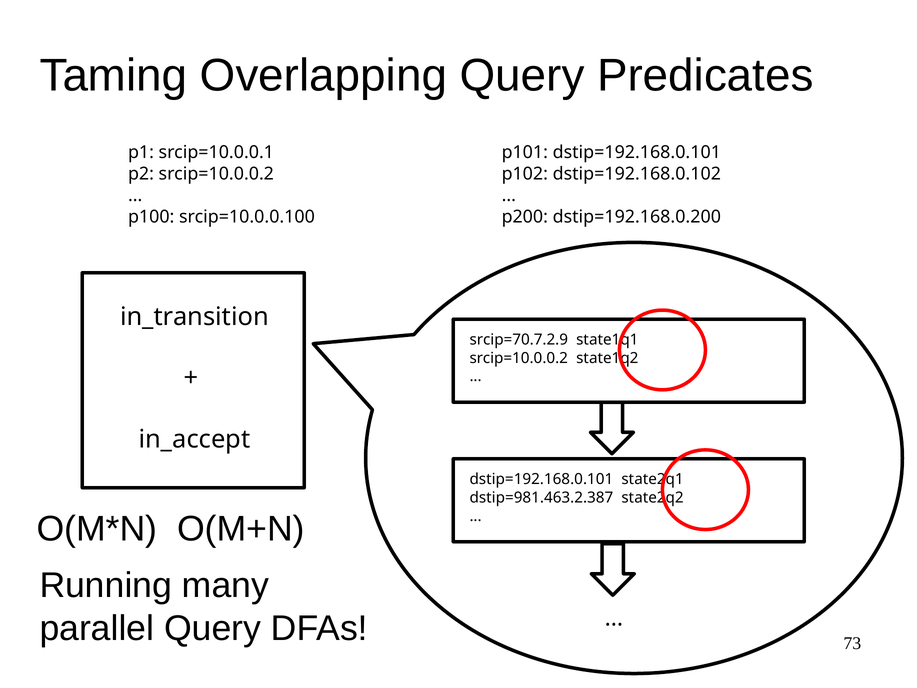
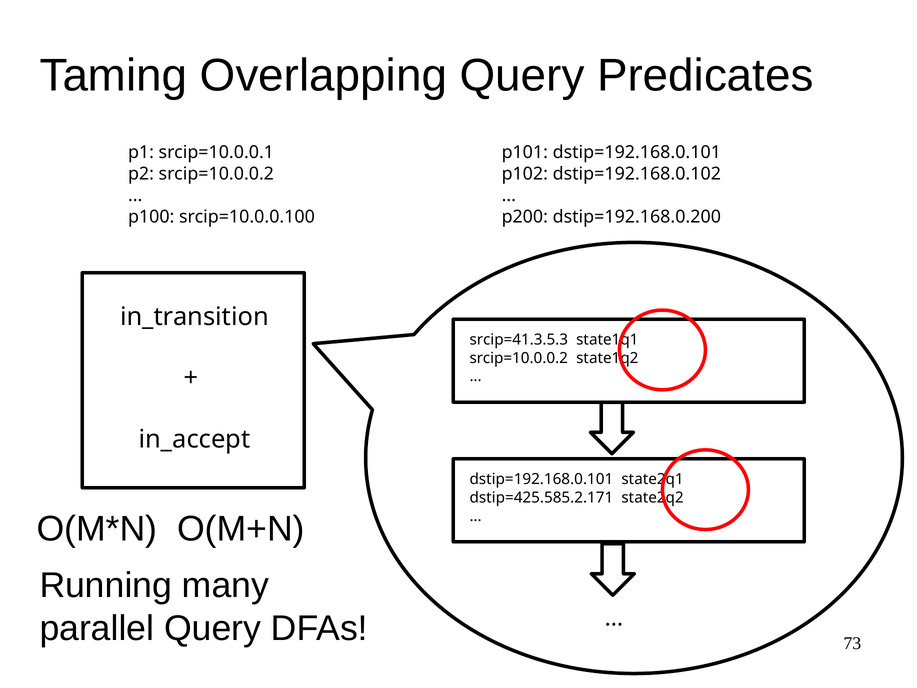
srcip=70.7.2.9: srcip=70.7.2.9 -> srcip=41.3.5.3
dstip=981.463.2.387: dstip=981.463.2.387 -> dstip=425.585.2.171
